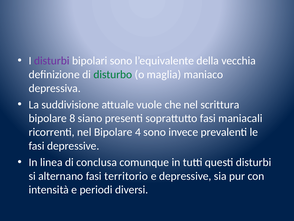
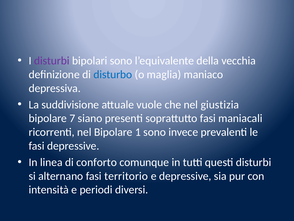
disturbo colour: green -> blue
scrittura: scrittura -> giustizia
8: 8 -> 7
4: 4 -> 1
conclusa: conclusa -> conforto
